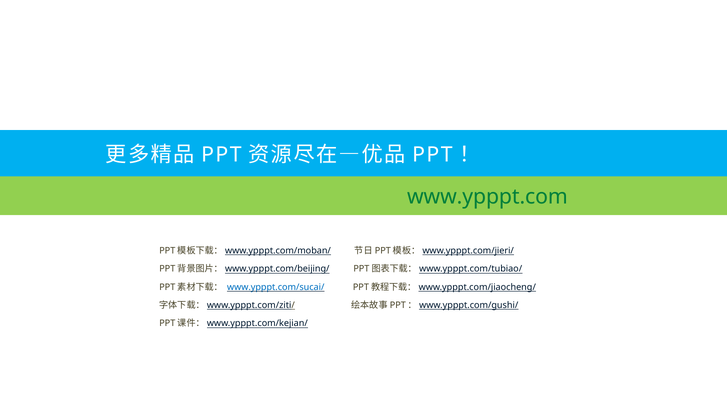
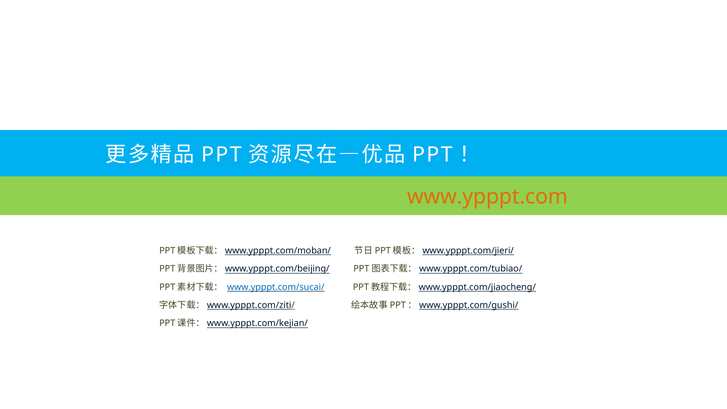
www.ypppt.com colour: green -> orange
